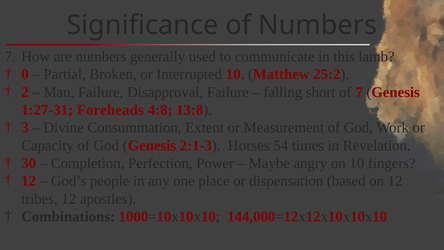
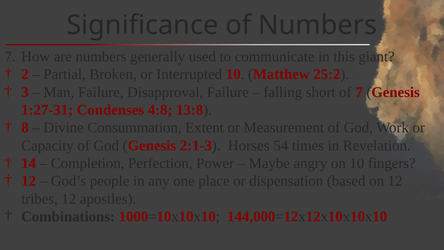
lamb: lamb -> giant
0: 0 -> 2
2: 2 -> 3
Foreheads: Foreheads -> Condenses
3: 3 -> 8
30: 30 -> 14
